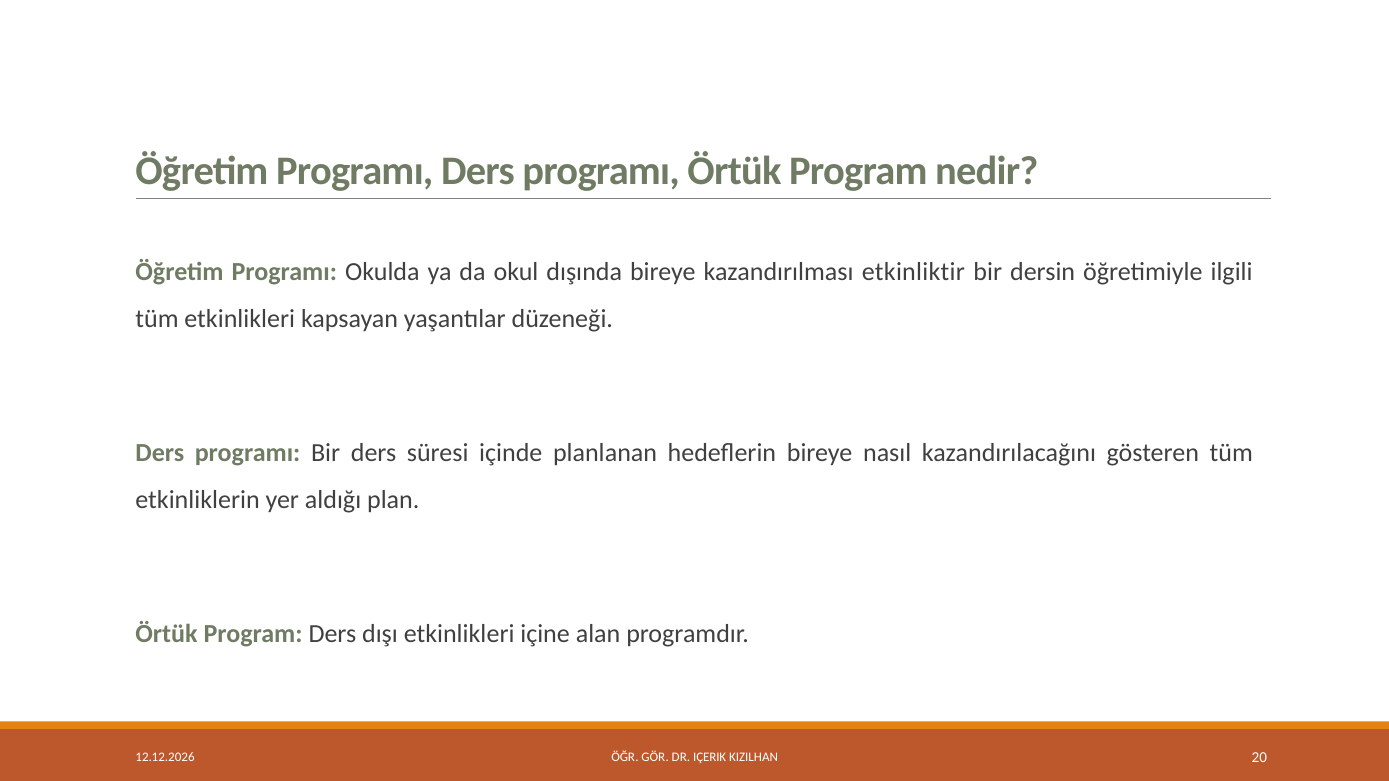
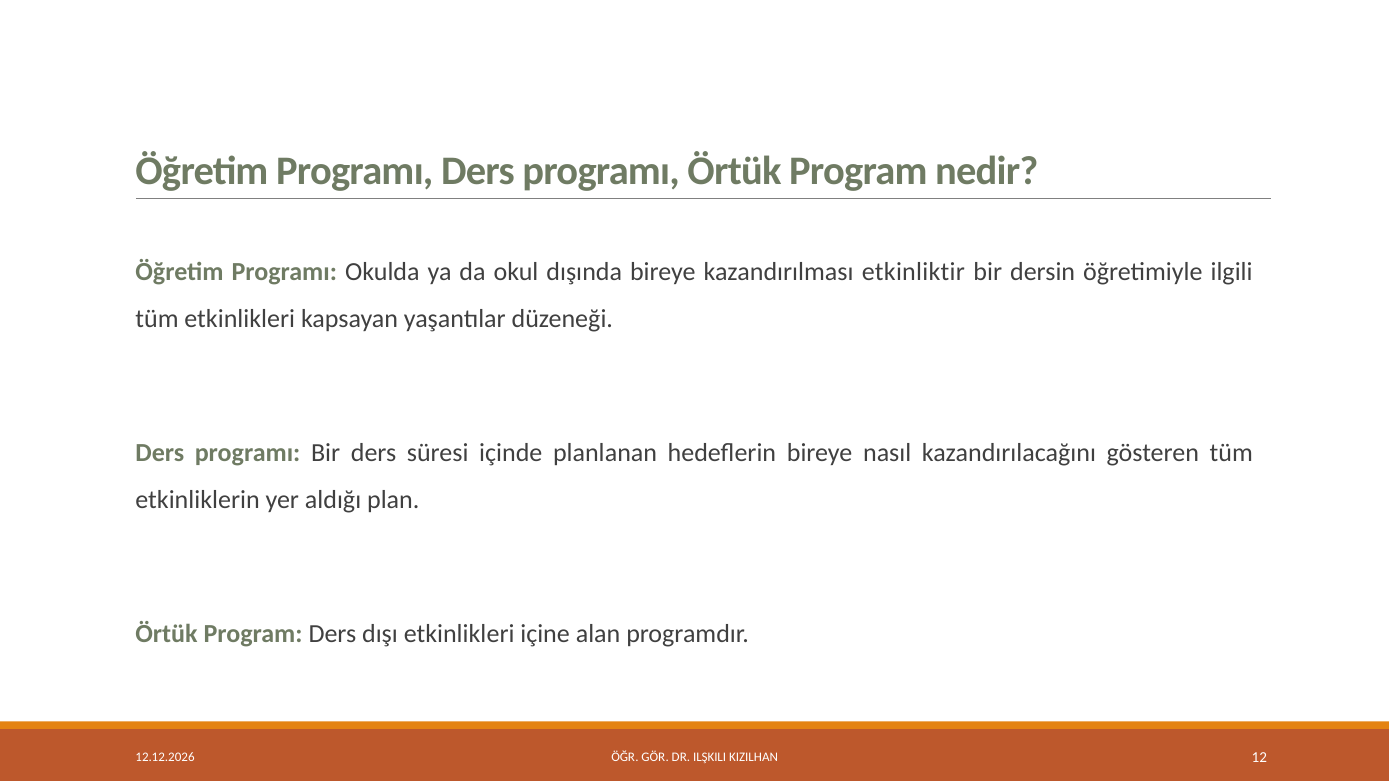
IÇERIK: IÇERIK -> ILŞKILI
20: 20 -> 12
